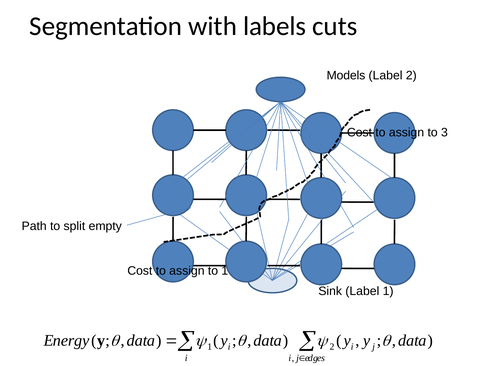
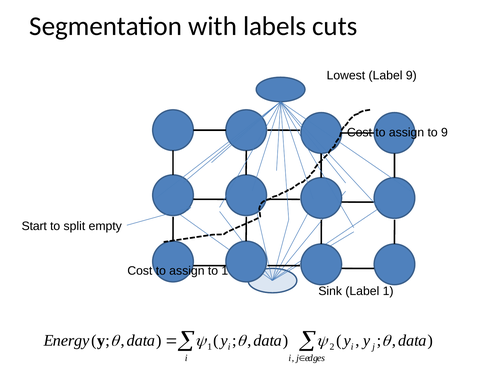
Models: Models -> Lowest
Label 2: 2 -> 9
to 3: 3 -> 9
Path: Path -> Start
